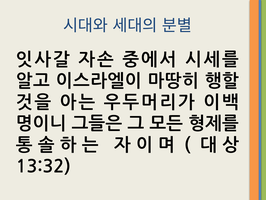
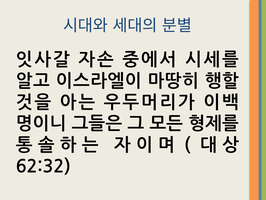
13:32: 13:32 -> 62:32
